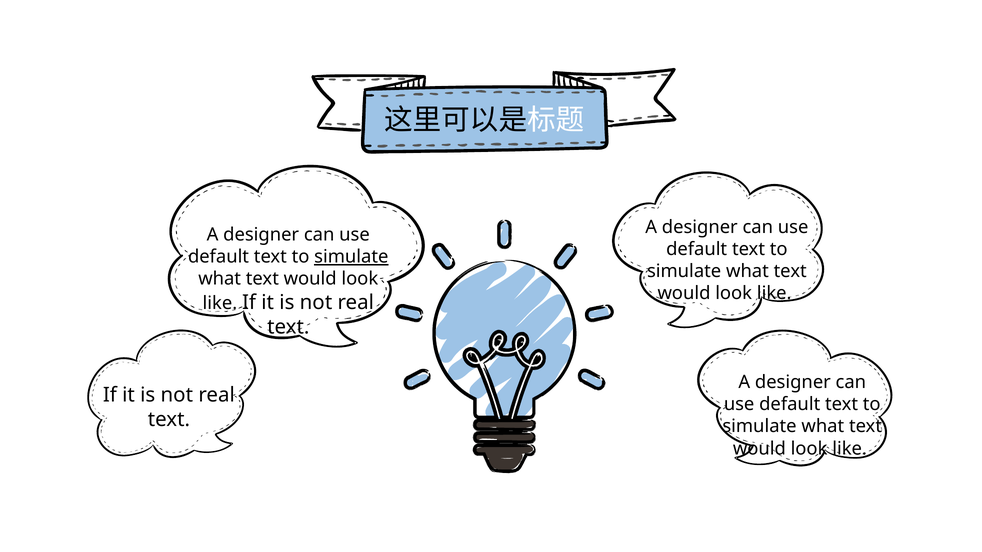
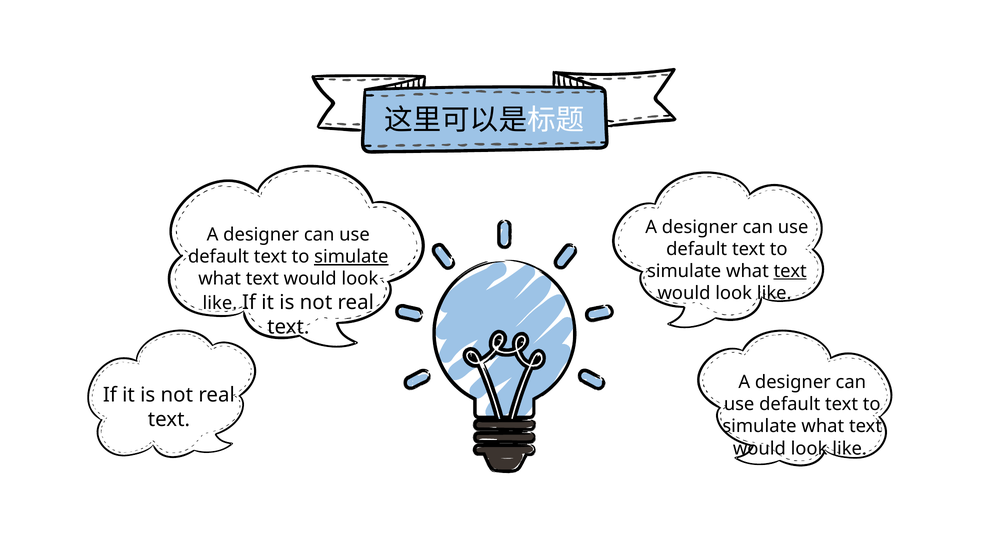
text at (790, 271) underline: none -> present
